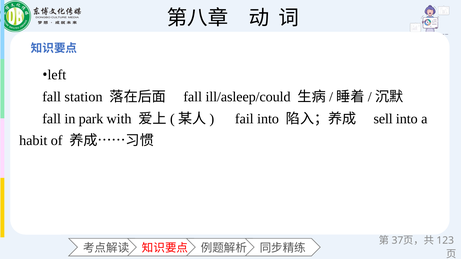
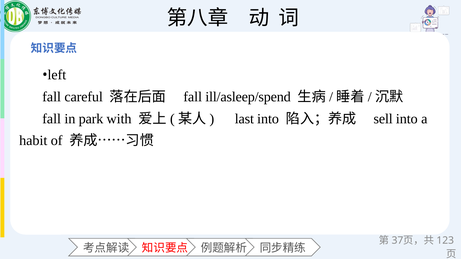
station: station -> careful
ill/asleep/could: ill/asleep/could -> ill/asleep/spend
fail: fail -> last
